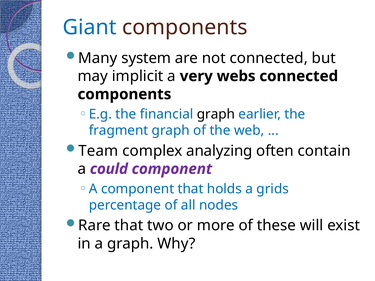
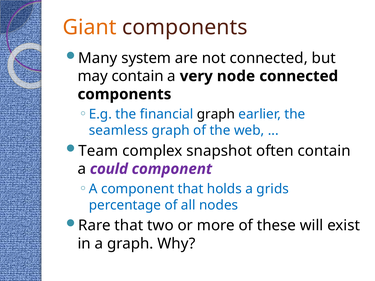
Giant colour: blue -> orange
may implicit: implicit -> contain
webs: webs -> node
fragment: fragment -> seamless
analyzing: analyzing -> snapshot
